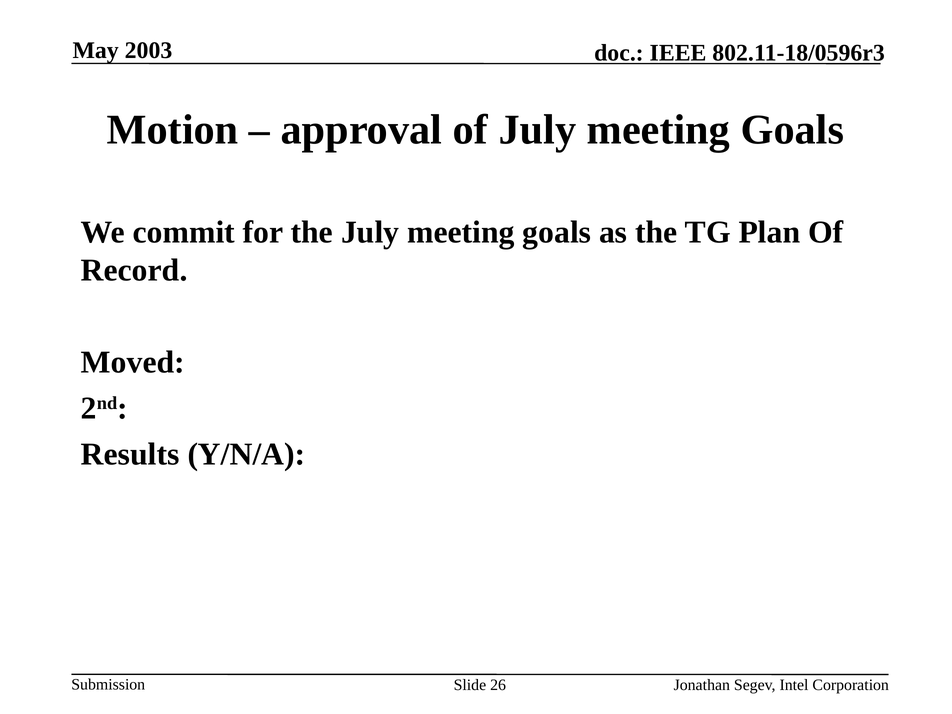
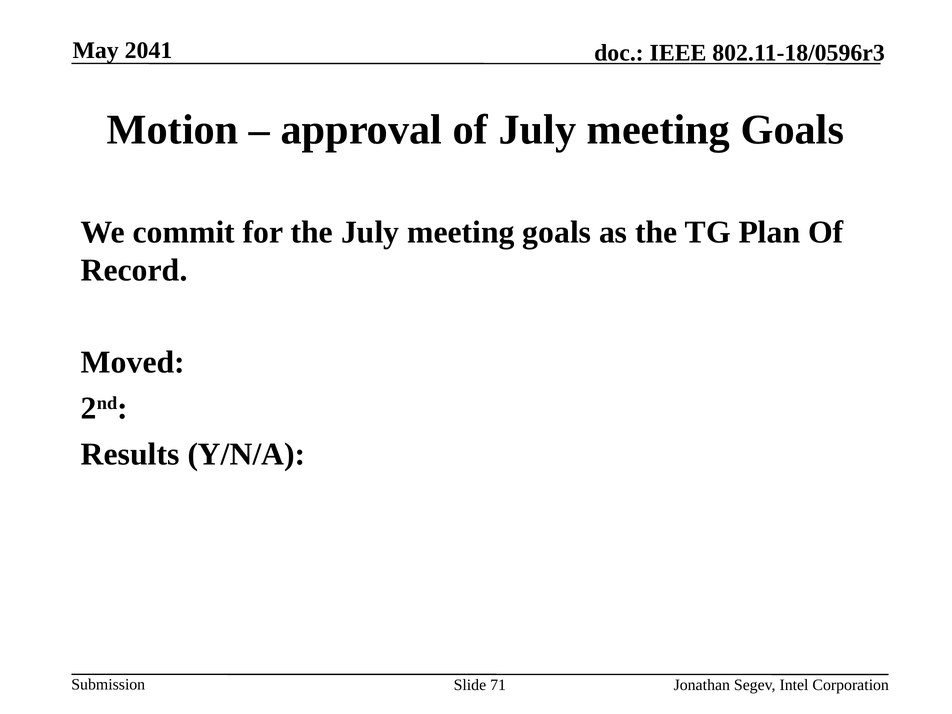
2003: 2003 -> 2041
26: 26 -> 71
